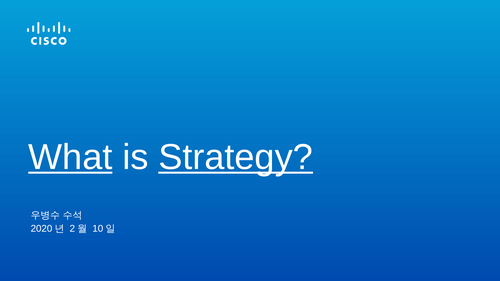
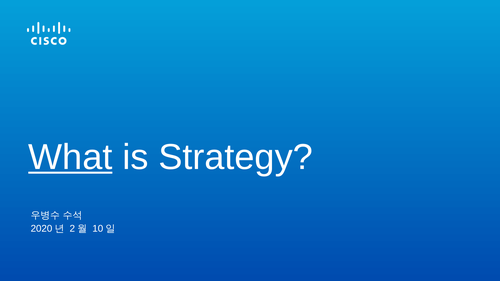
Strategy underline: present -> none
